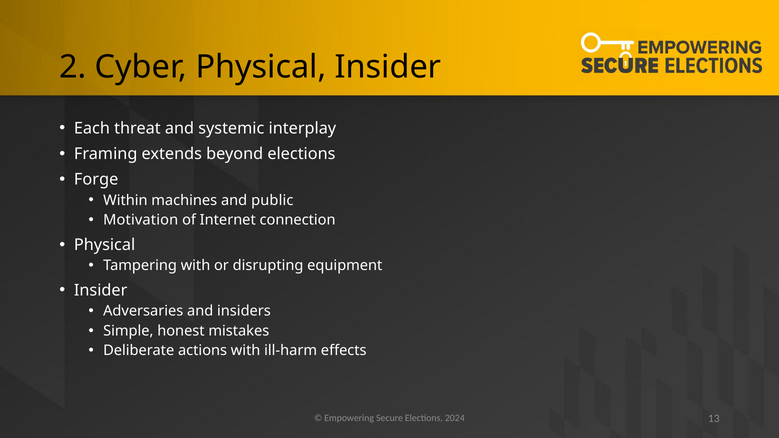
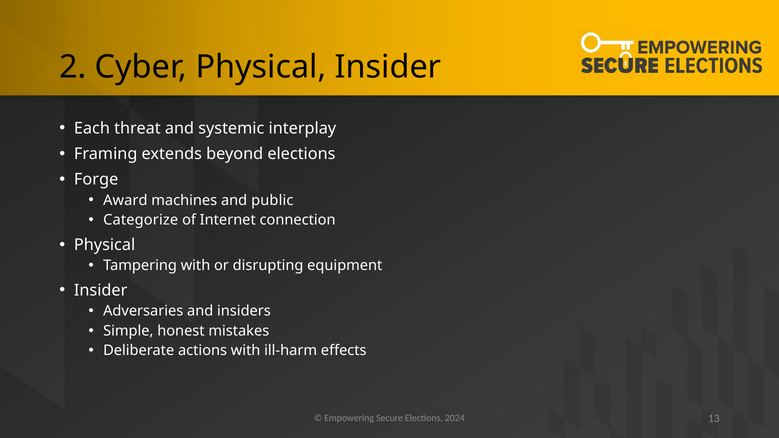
Within: Within -> Award
Motivation: Motivation -> Categorize
